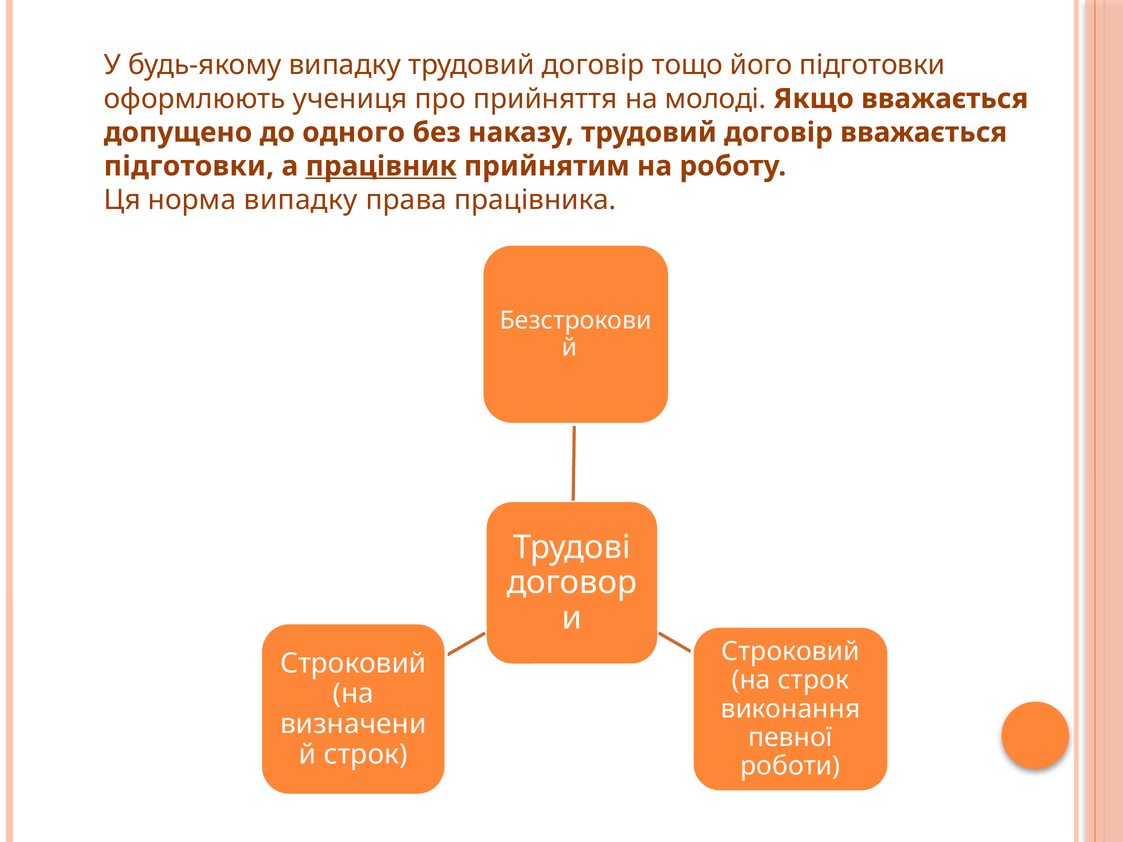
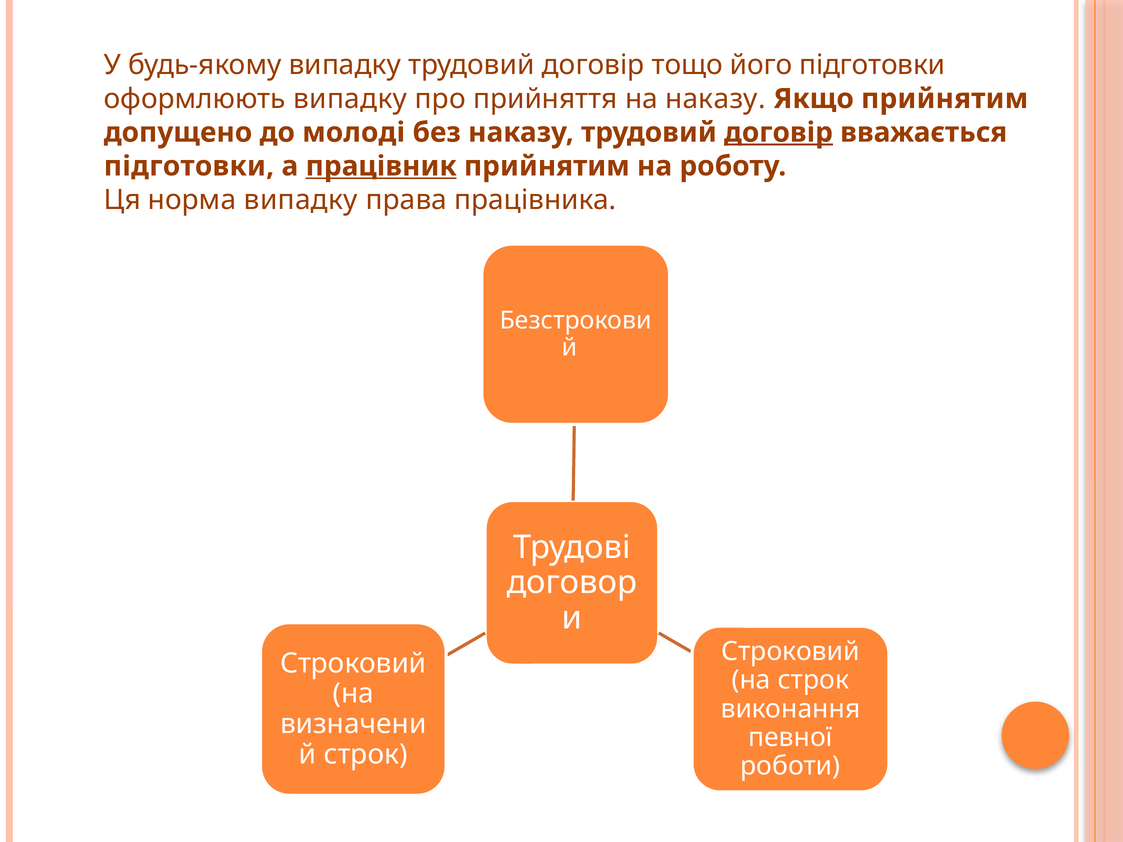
оформлюють учениця: учениця -> випадку
на молоді: молоді -> наказу
Якщо вважається: вважається -> прийнятим
одного: одного -> молоді
договір at (778, 133) underline: none -> present
